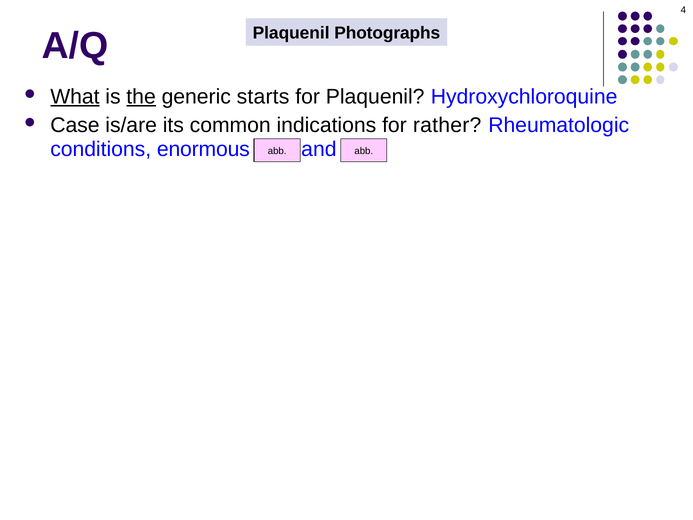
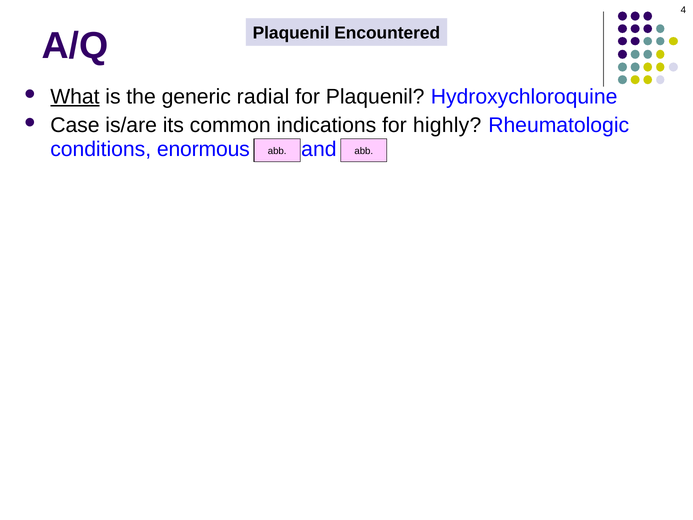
Photographs: Photographs -> Encountered
the underline: present -> none
starts: starts -> radial
rather: rather -> highly
